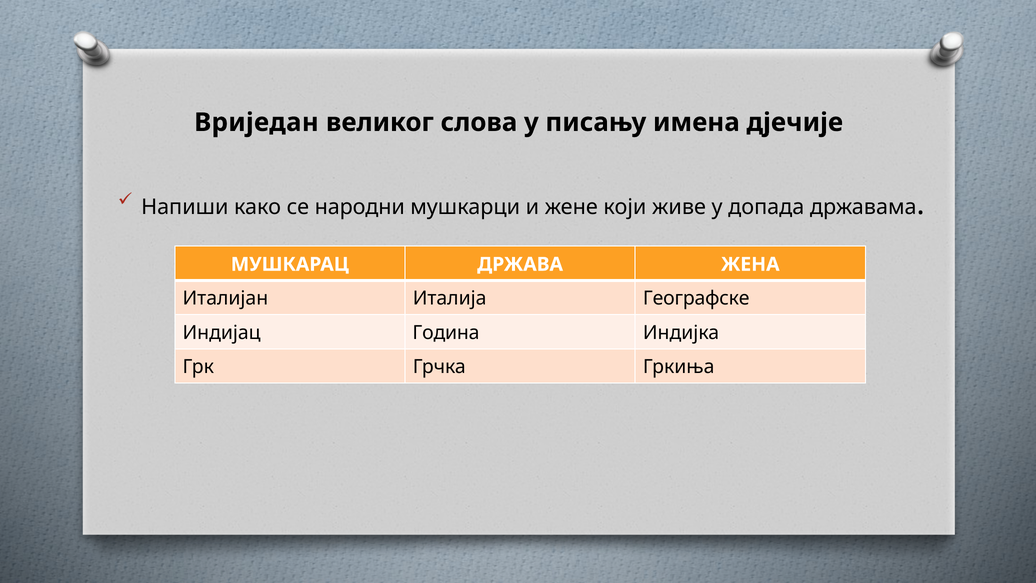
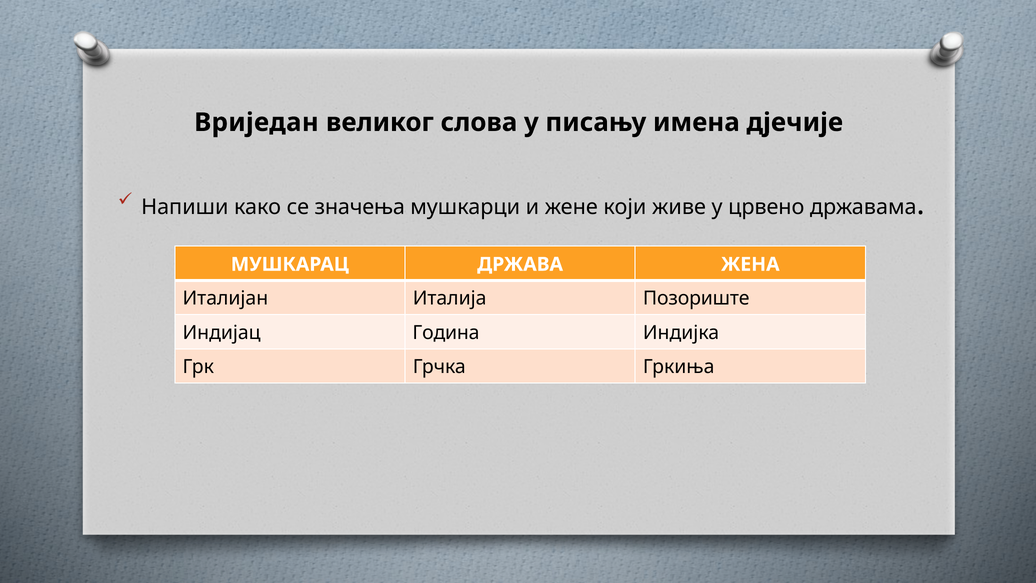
народни: народни -> значења
допада: допада -> црвено
Географске: Географске -> Позориште
